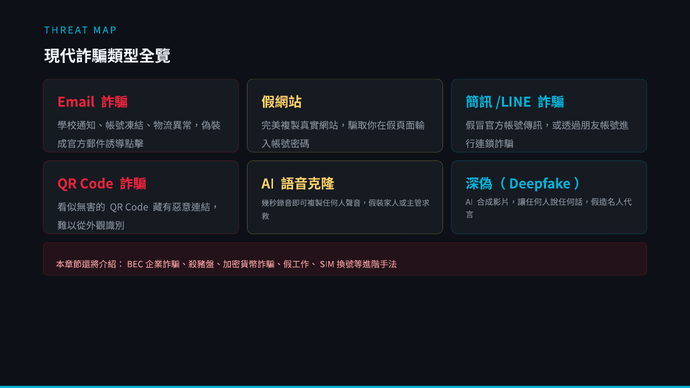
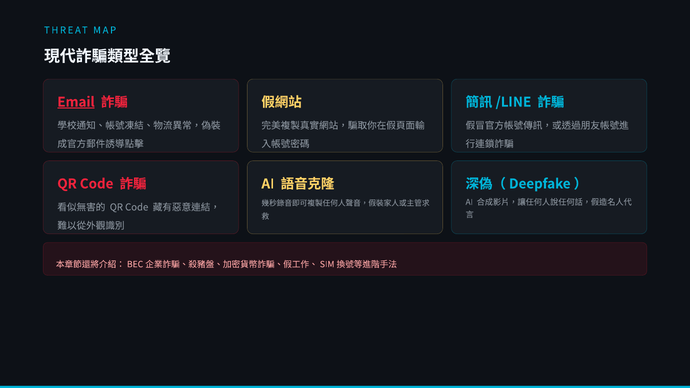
Email underline: none -> present
